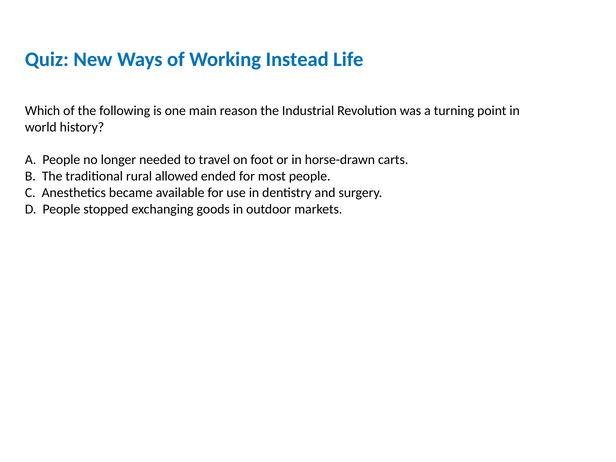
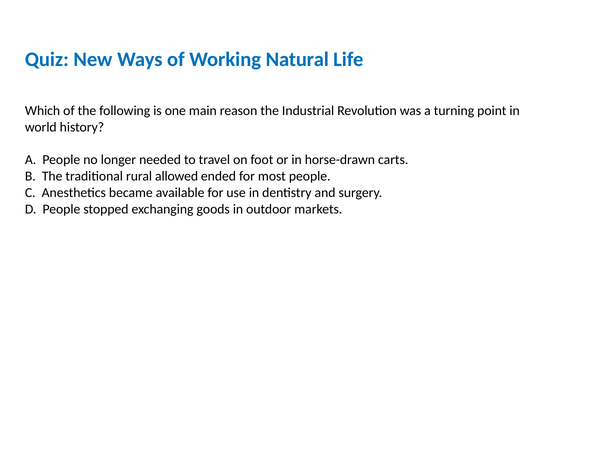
Instead: Instead -> Natural
